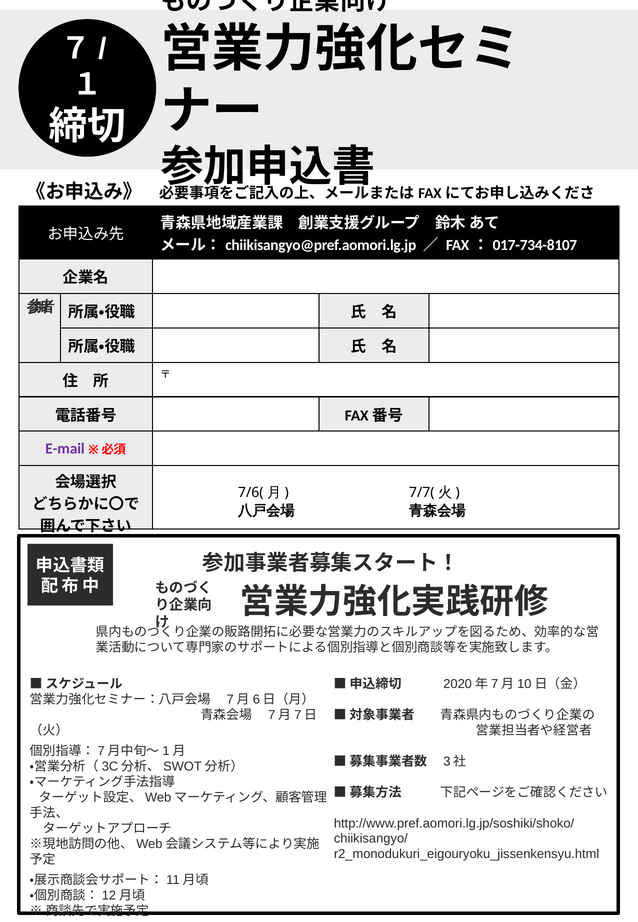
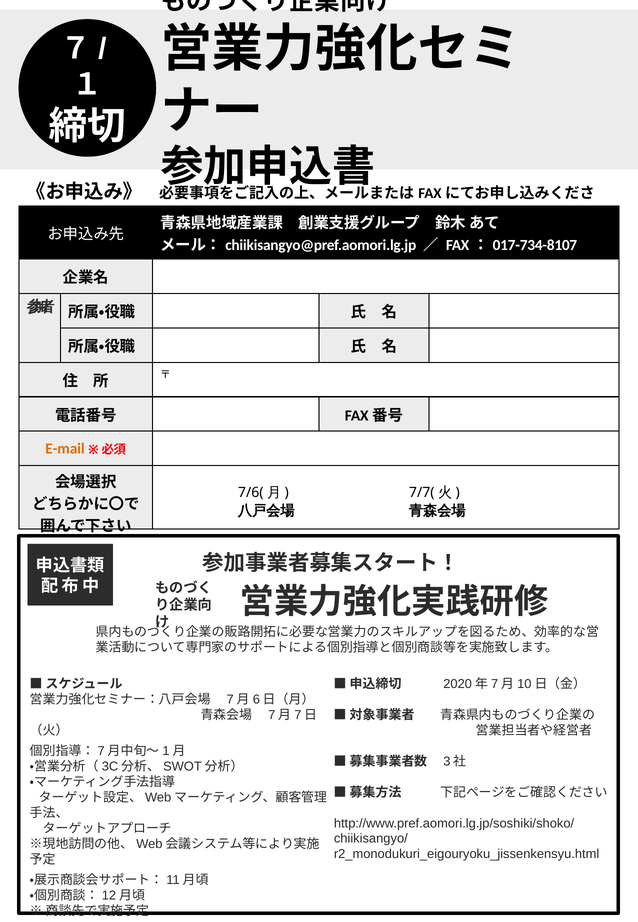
E-mail colour: purple -> orange
